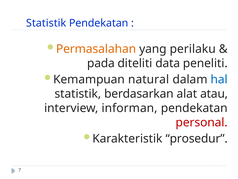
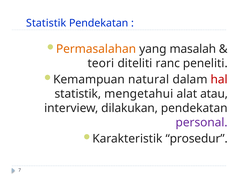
perilaku: perilaku -> masalah
pada: pada -> teori
data: data -> ranc
hal colour: blue -> red
berdasarkan: berdasarkan -> mengetahui
informan: informan -> dilakukan
personal colour: red -> purple
